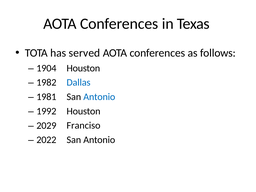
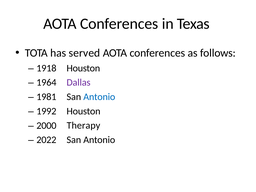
1904: 1904 -> 1918
1982: 1982 -> 1964
Dallas colour: blue -> purple
2029: 2029 -> 2000
Franciso: Franciso -> Therapy
